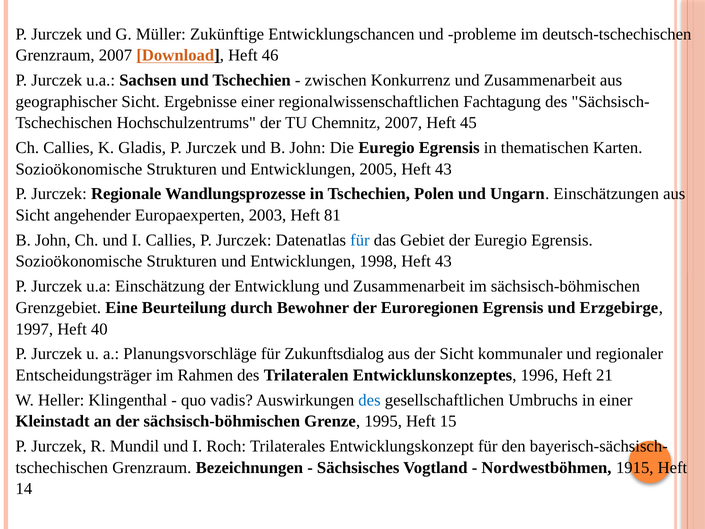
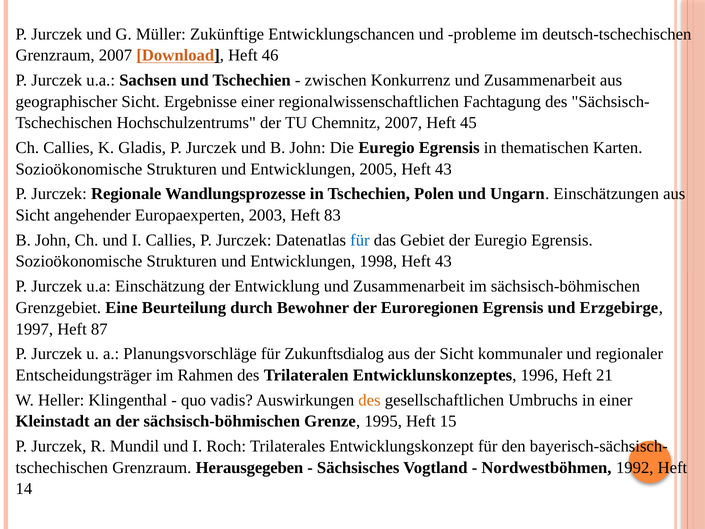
81: 81 -> 83
40: 40 -> 87
des at (370, 400) colour: blue -> orange
Bezeichnungen: Bezeichnungen -> Herausgegeben
1915: 1915 -> 1992
